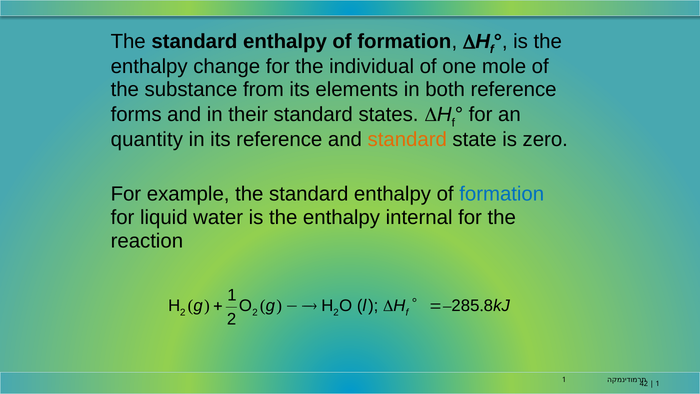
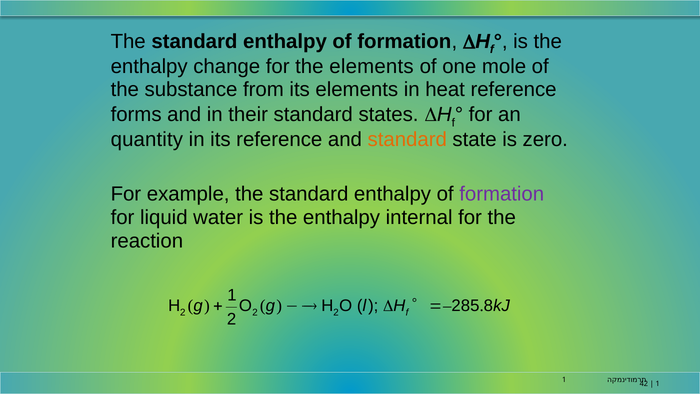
the individual: individual -> elements
both: both -> heat
formation at (502, 194) colour: blue -> purple
